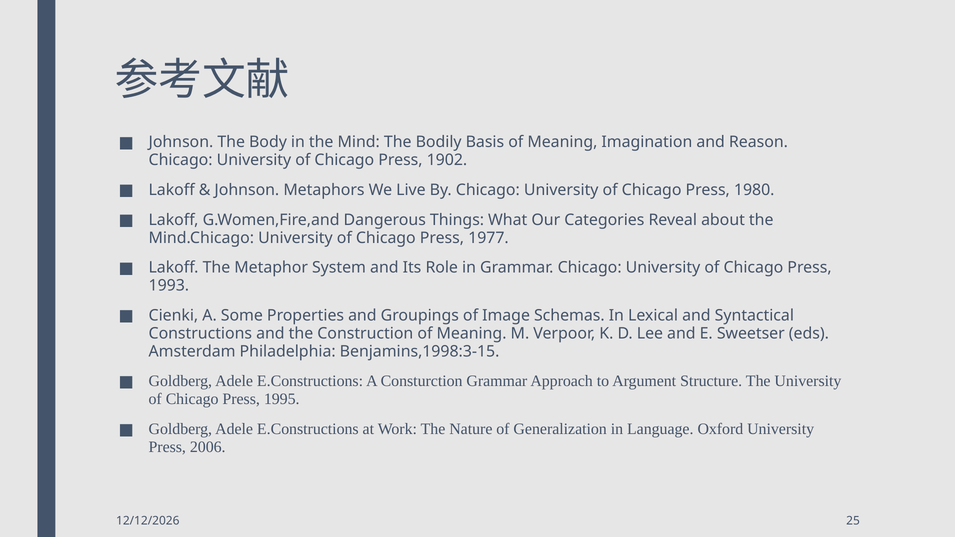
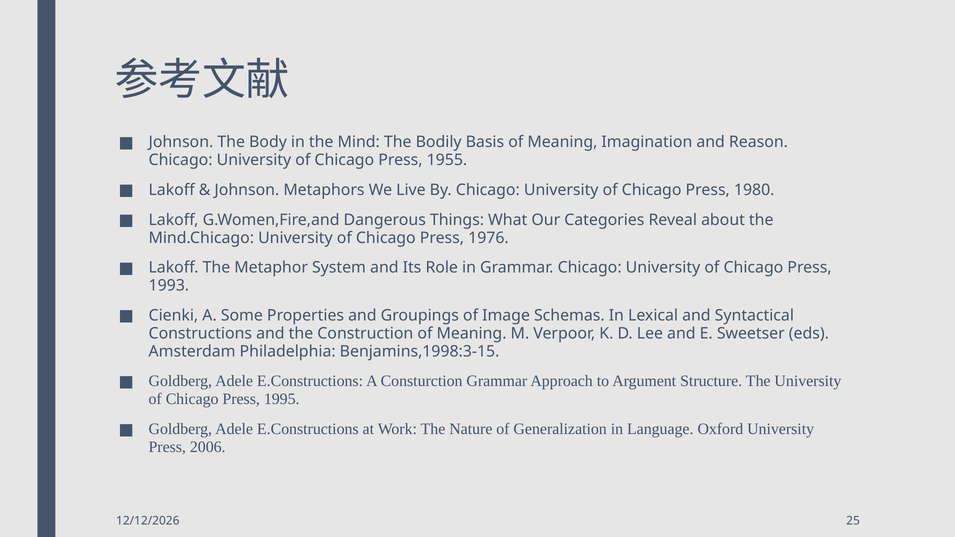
1902: 1902 -> 1955
1977: 1977 -> 1976
